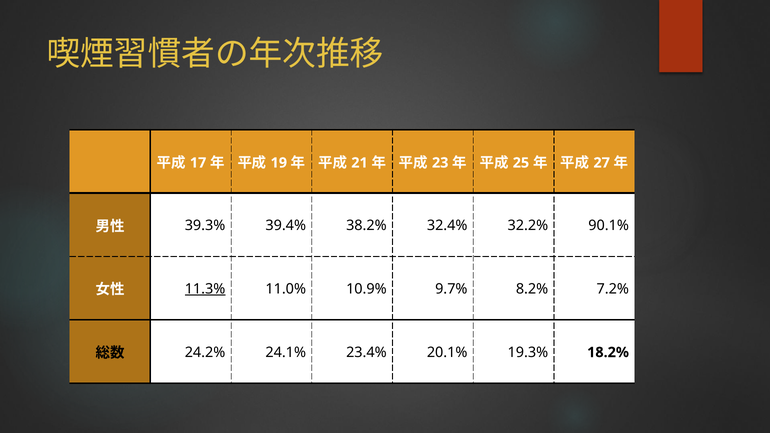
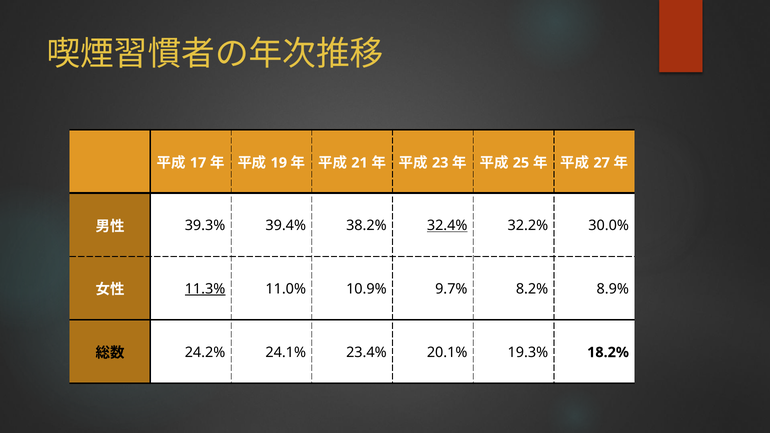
32.4% underline: none -> present
90.1%: 90.1% -> 30.0%
7.2%: 7.2% -> 8.9%
